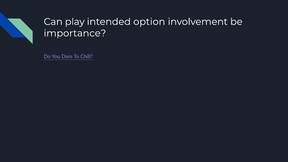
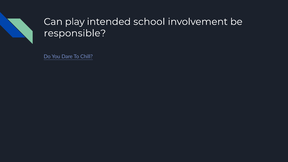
option: option -> school
importance: importance -> responsible
